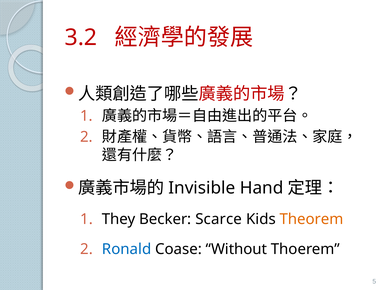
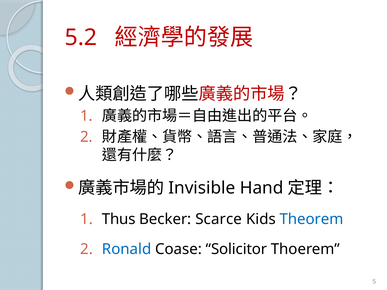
3.2: 3.2 -> 5.2
They: They -> Thus
Theorem colour: orange -> blue
Without: Without -> Solicitor
